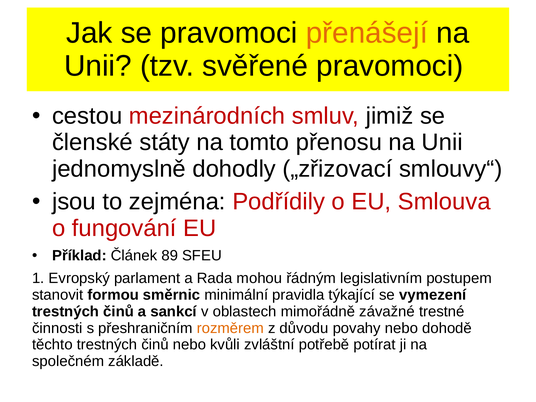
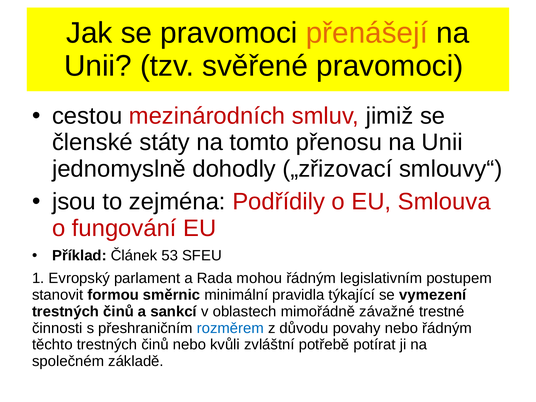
89: 89 -> 53
rozměrem colour: orange -> blue
nebo dohodě: dohodě -> řádným
